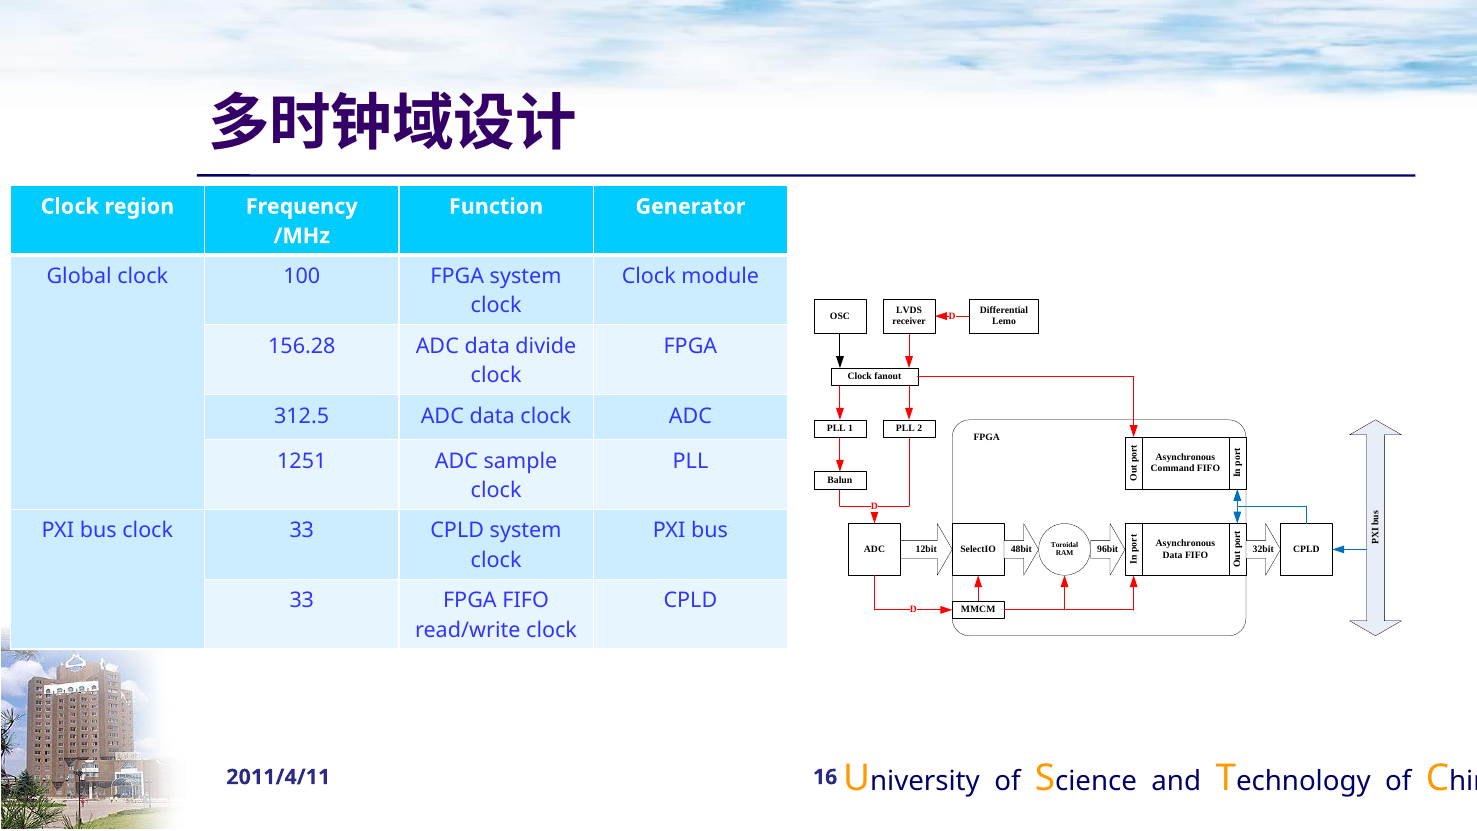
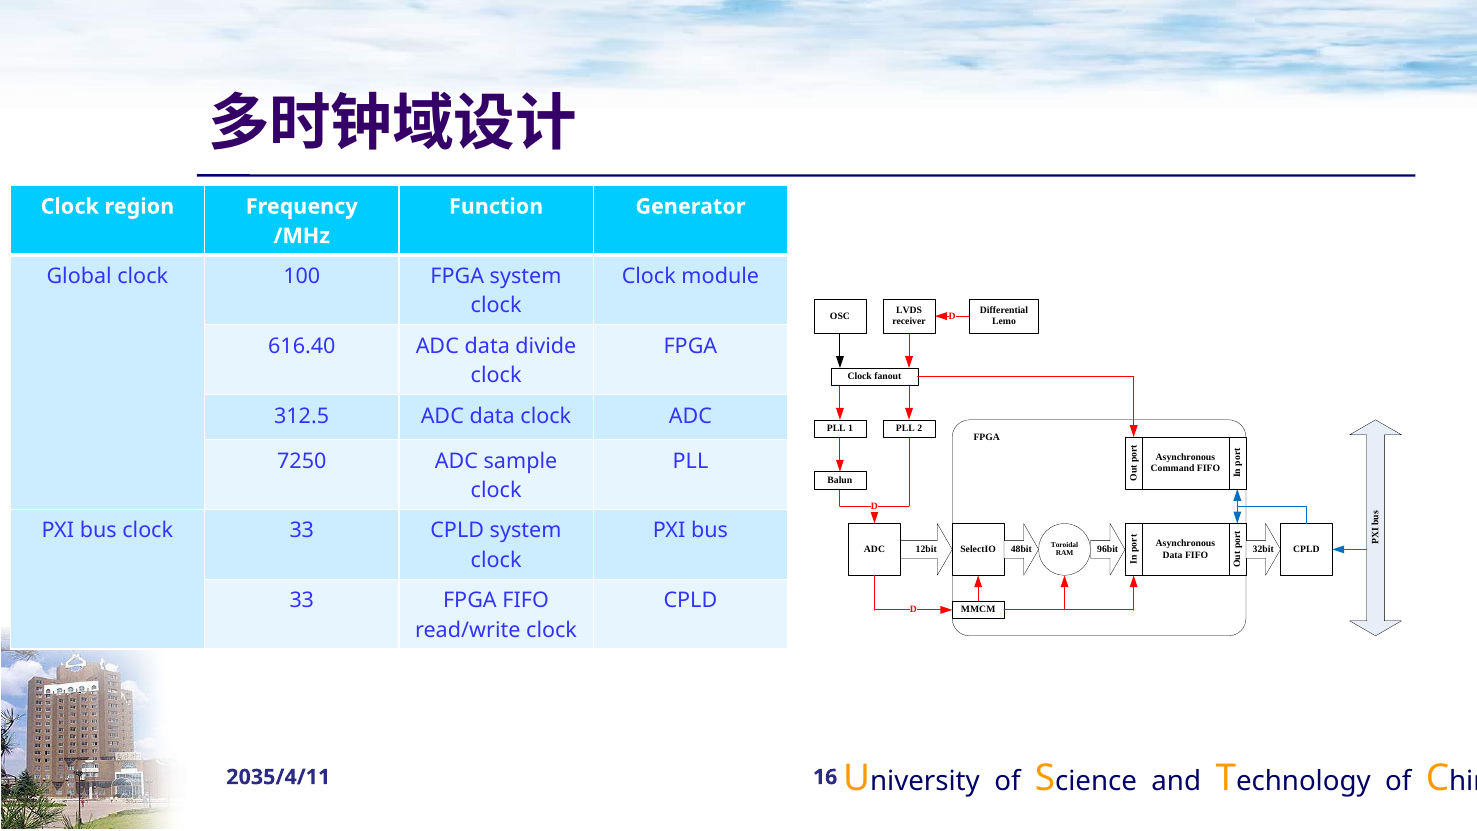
156.28: 156.28 -> 616.40
1251: 1251 -> 7250
2011/4/11: 2011/4/11 -> 2035/4/11
